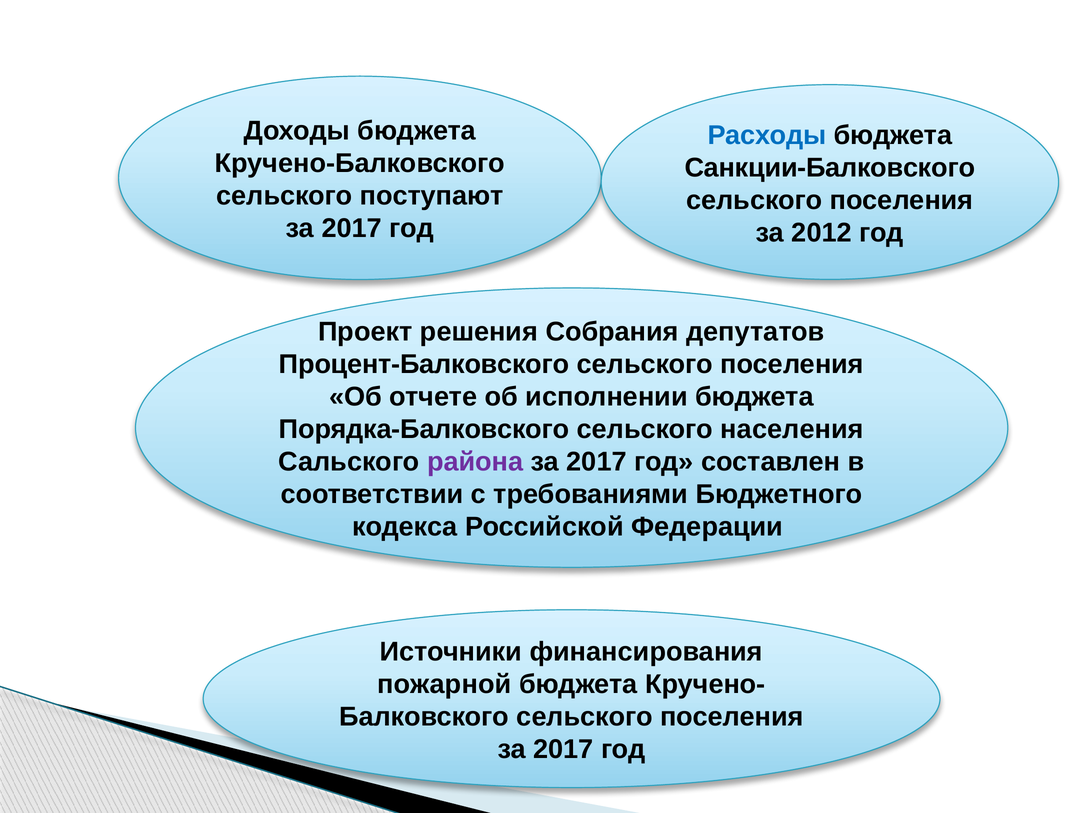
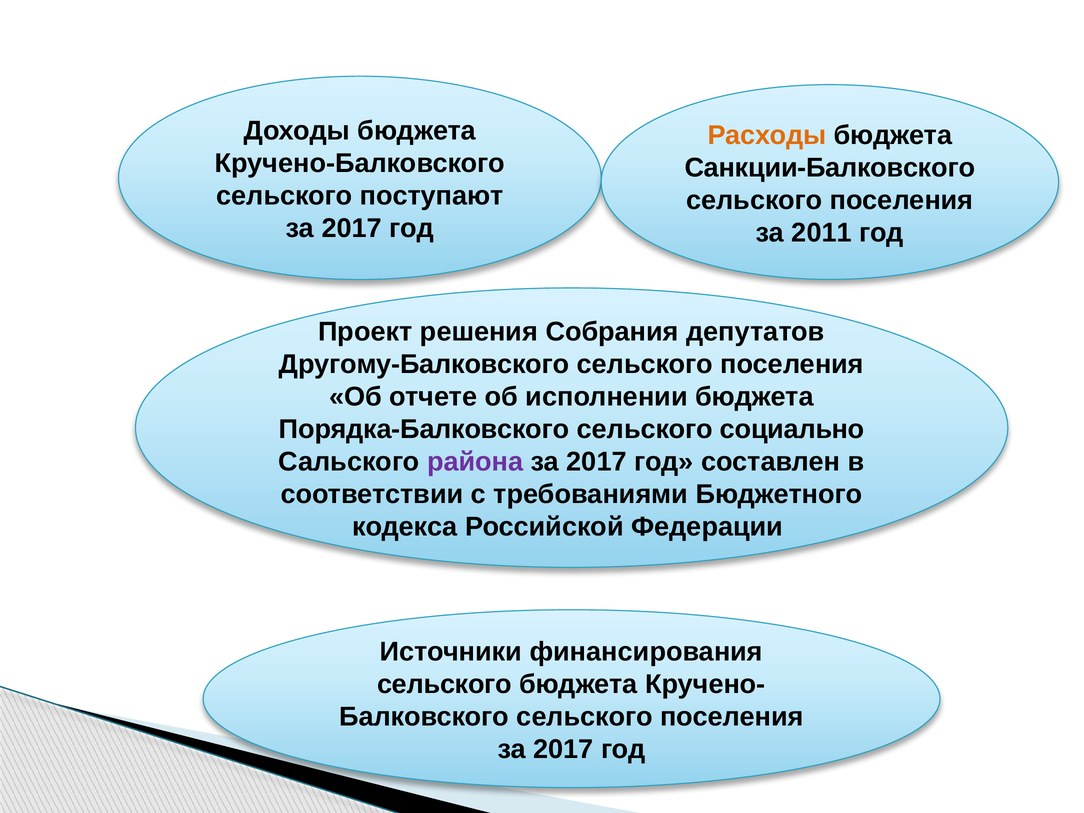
Расходы colour: blue -> orange
2012: 2012 -> 2011
Процент-Балковского: Процент-Балковского -> Другому-Балковского
населения: населения -> социально
пожарной at (444, 684): пожарной -> сельского
